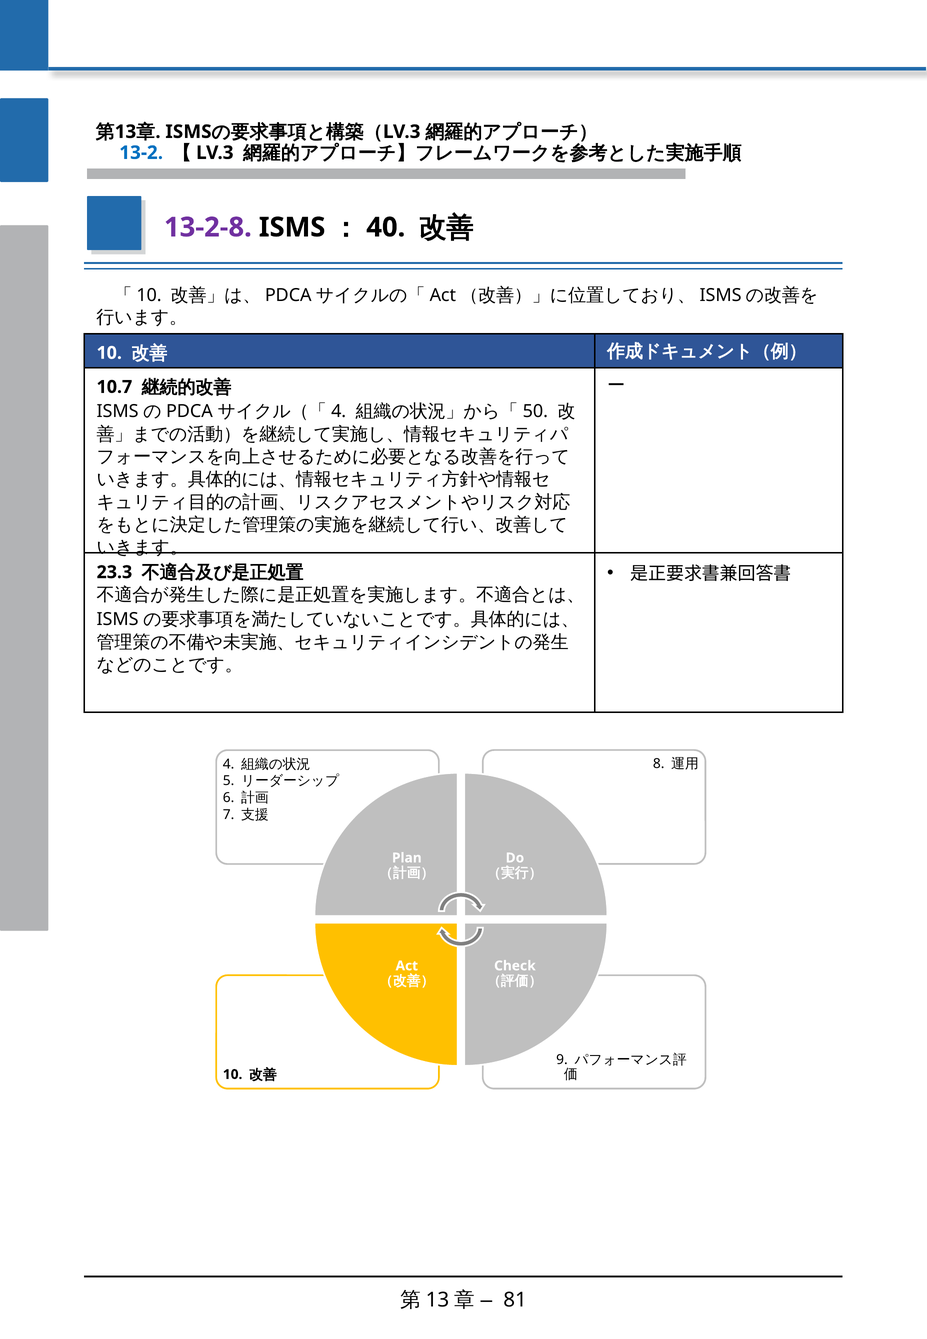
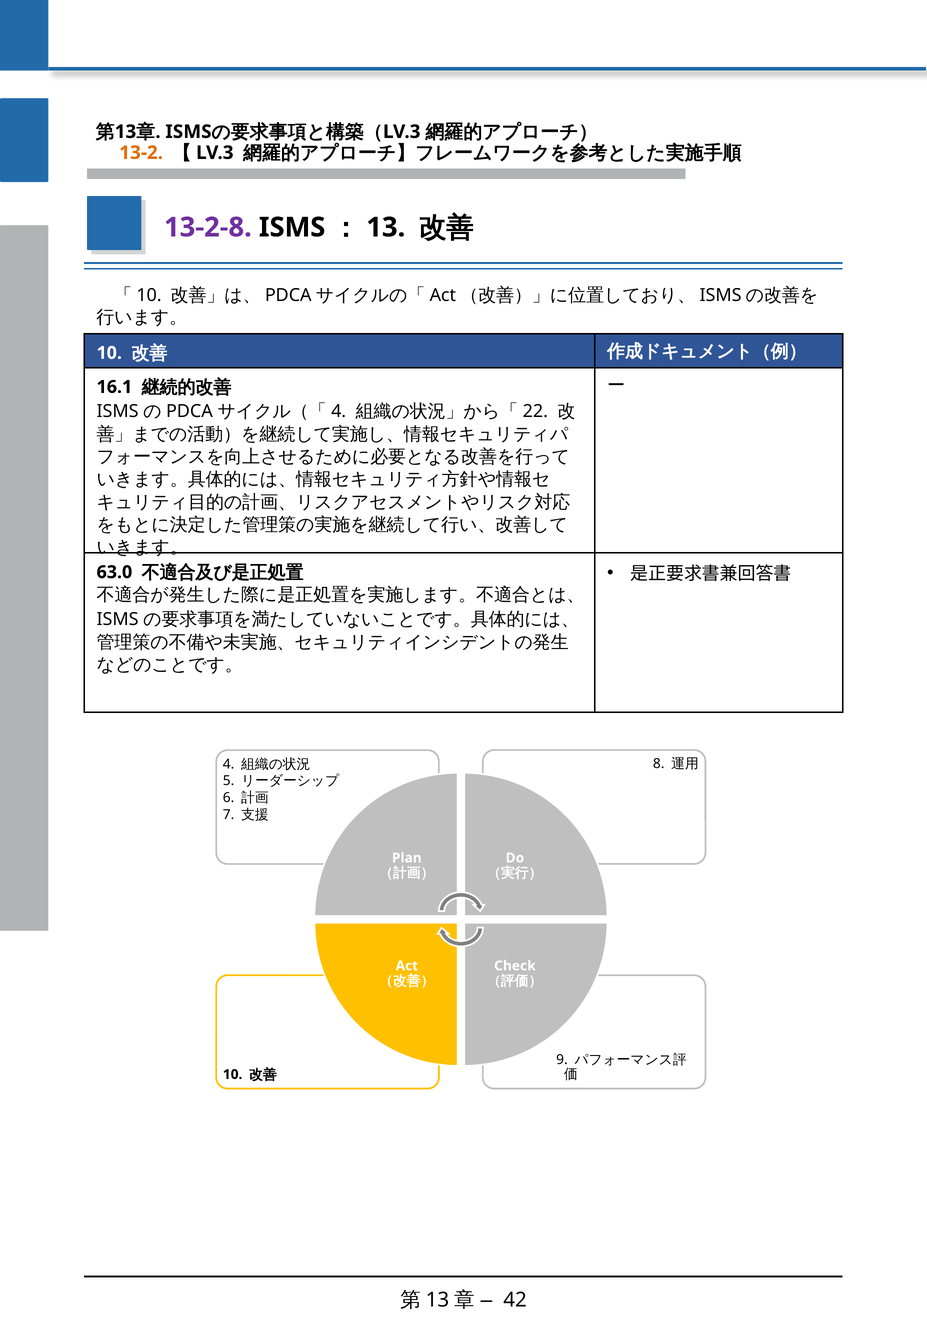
13-2 colour: blue -> orange
40 at (386, 227): 40 -> 13
10.7: 10.7 -> 16.1
50: 50 -> 22
23.3: 23.3 -> 63.0
81: 81 -> 42
